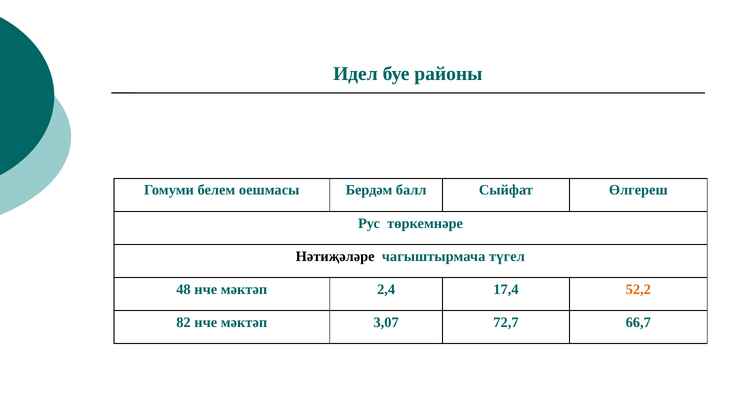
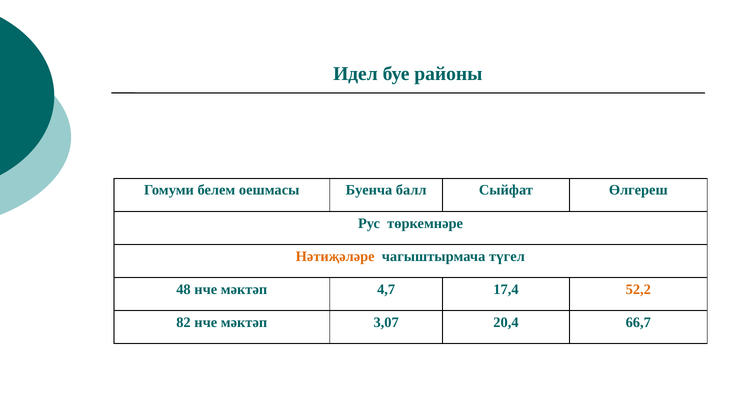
Бердәм: Бердәм -> Буенча
Нәтиҗәләре colour: black -> orange
2,4: 2,4 -> 4,7
72,7: 72,7 -> 20,4
